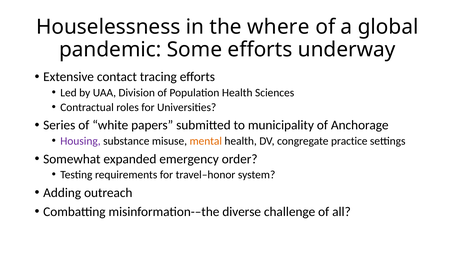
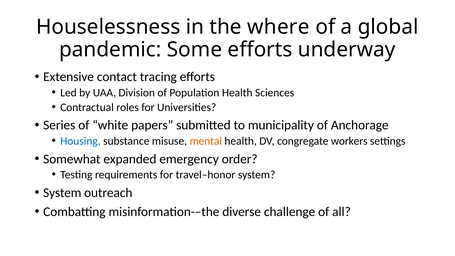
Housing colour: purple -> blue
practice: practice -> workers
Adding at (62, 193): Adding -> System
